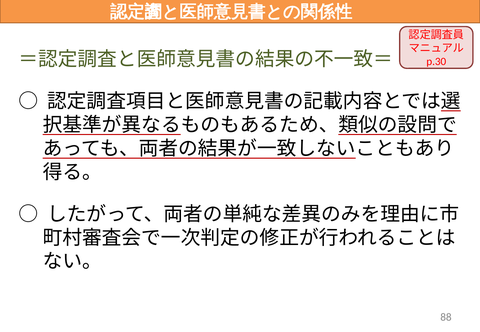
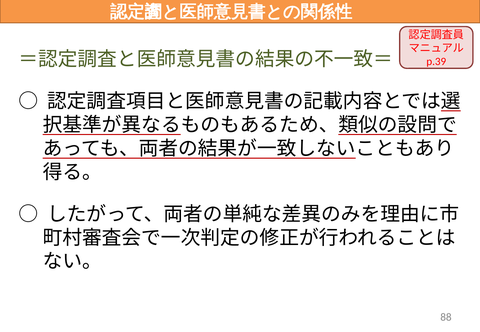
p.30: p.30 -> p.39
